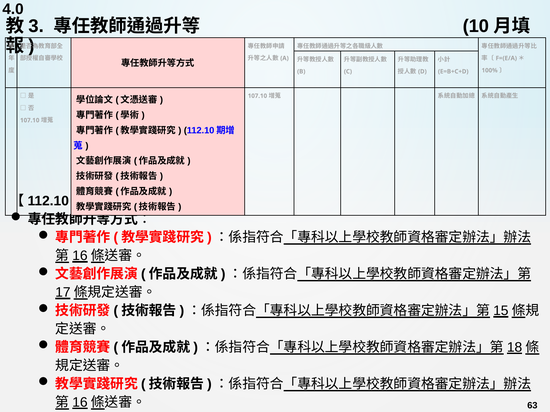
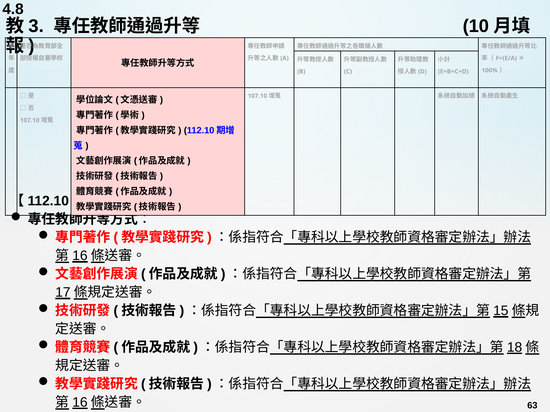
4.0: 4.0 -> 4.8
